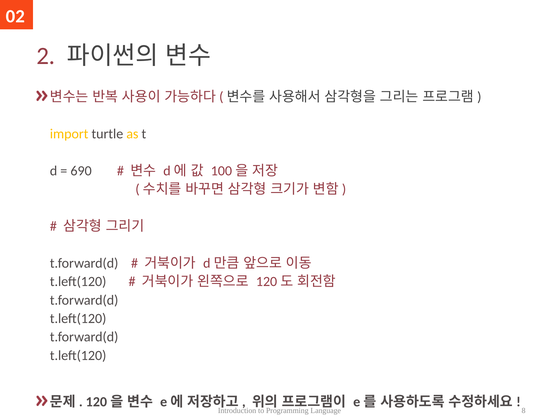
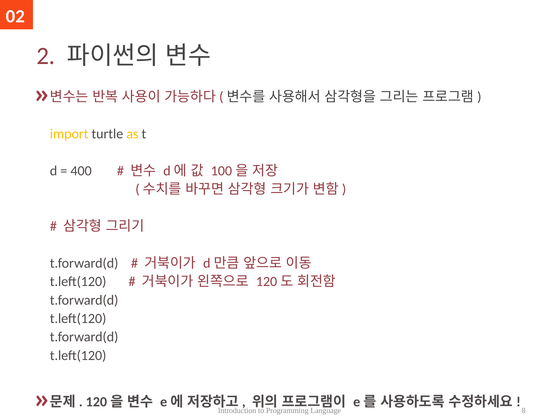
690: 690 -> 400
